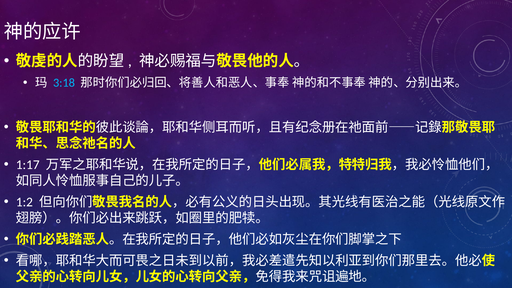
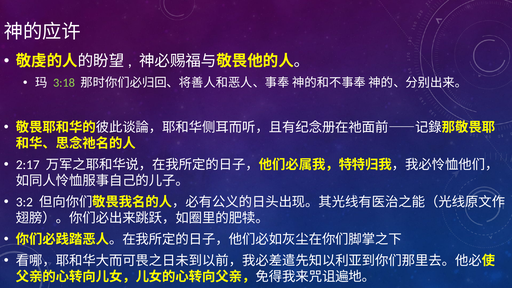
3:18 colour: light blue -> light green
1:17: 1:17 -> 2:17
1:2: 1:2 -> 3:2
